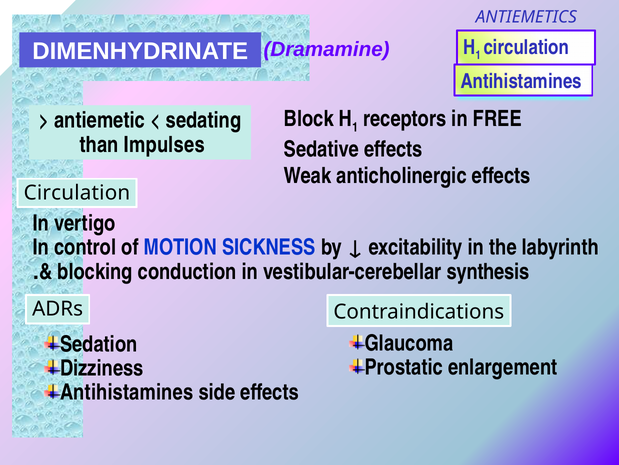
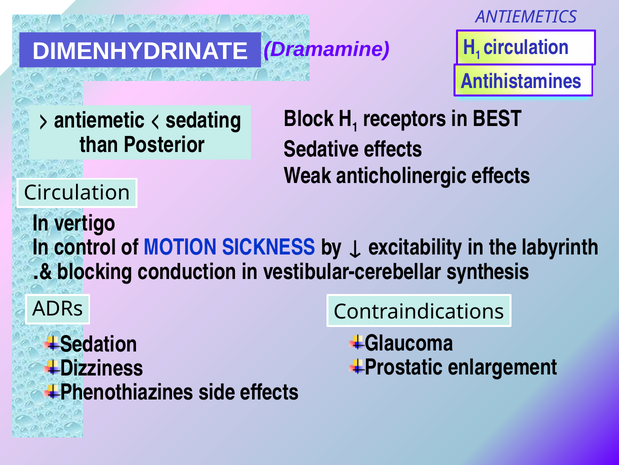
FREE: FREE -> BEST
Impulses: Impulses -> Posterior
Antihistamines at (127, 392): Antihistamines -> Phenothiazines
